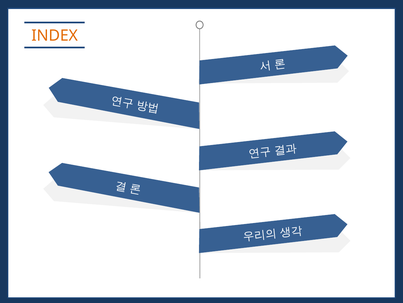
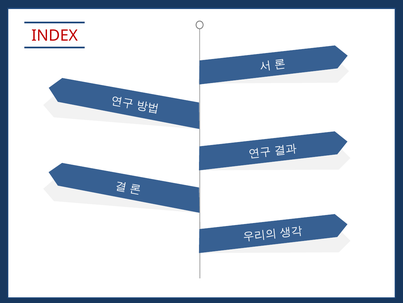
INDEX colour: orange -> red
